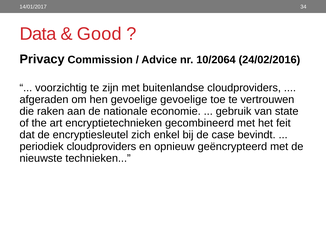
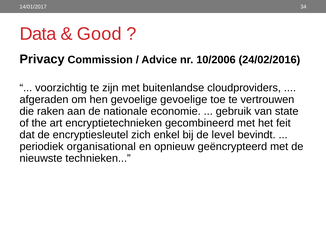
10/2064: 10/2064 -> 10/2006
case: case -> level
periodiek cloudproviders: cloudproviders -> organisational
